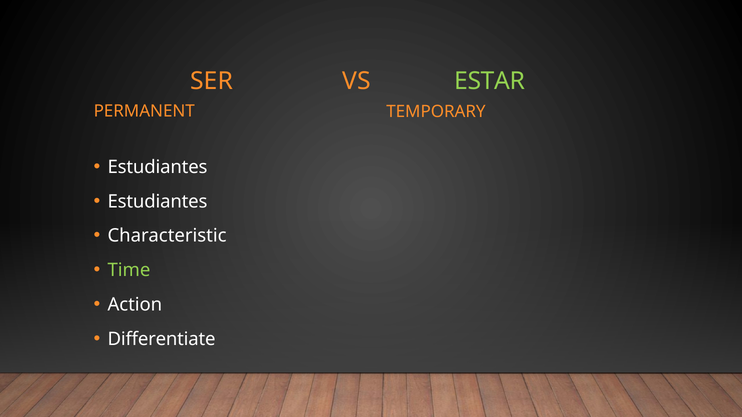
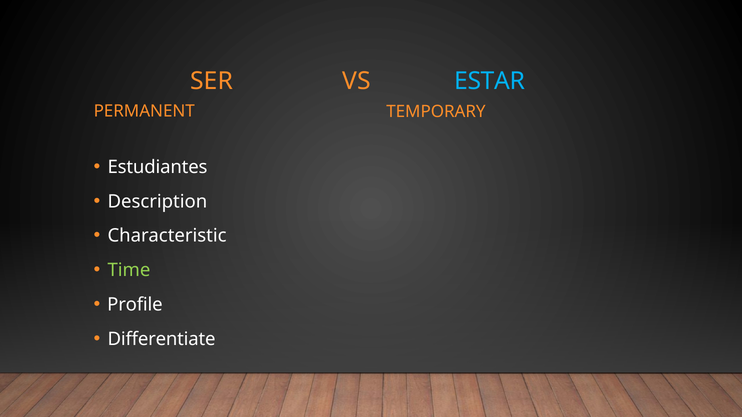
ESTAR colour: light green -> light blue
Estudiantes at (157, 202): Estudiantes -> Description
Action: Action -> Profile
